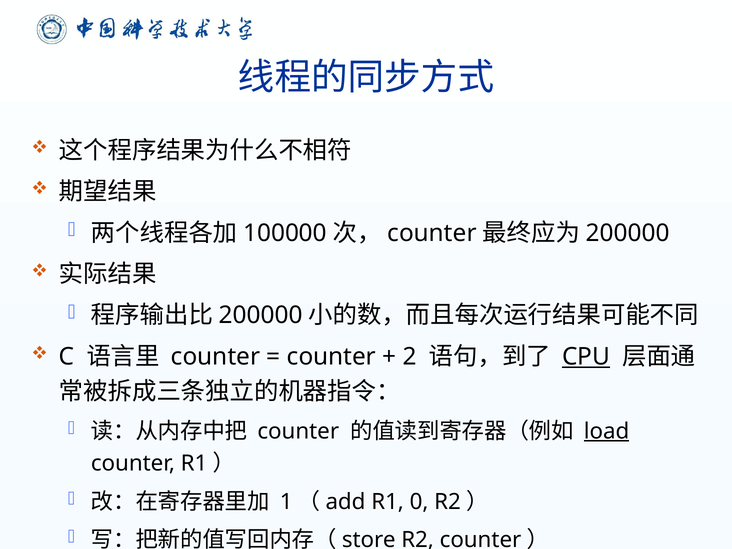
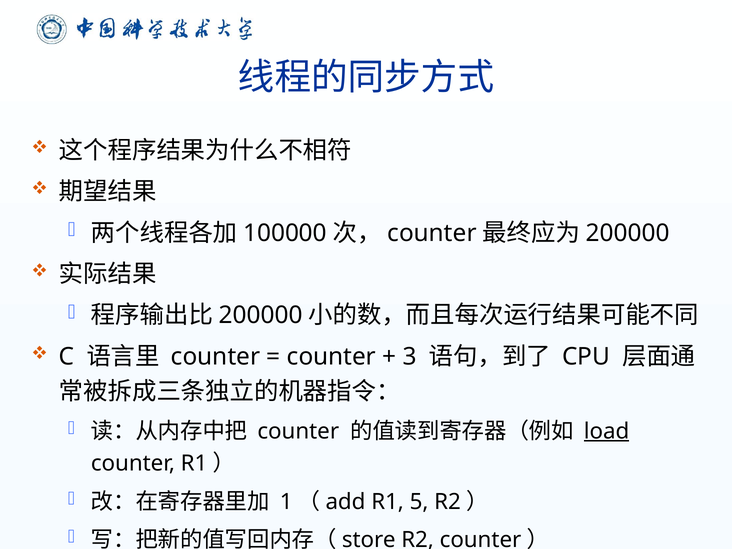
2: 2 -> 3
CPU underline: present -> none
0: 0 -> 5
